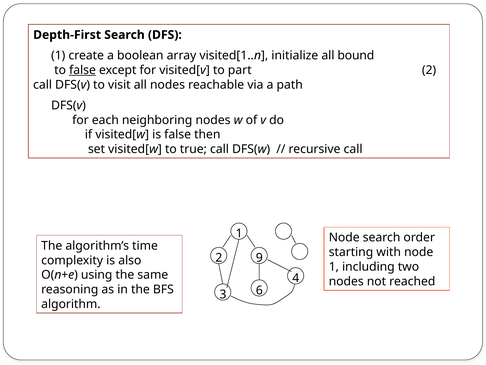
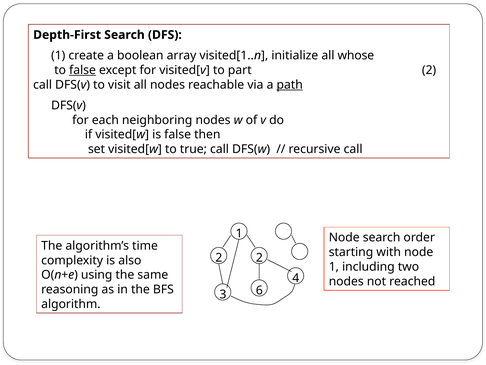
bound: bound -> whose
path underline: none -> present
2 9: 9 -> 2
